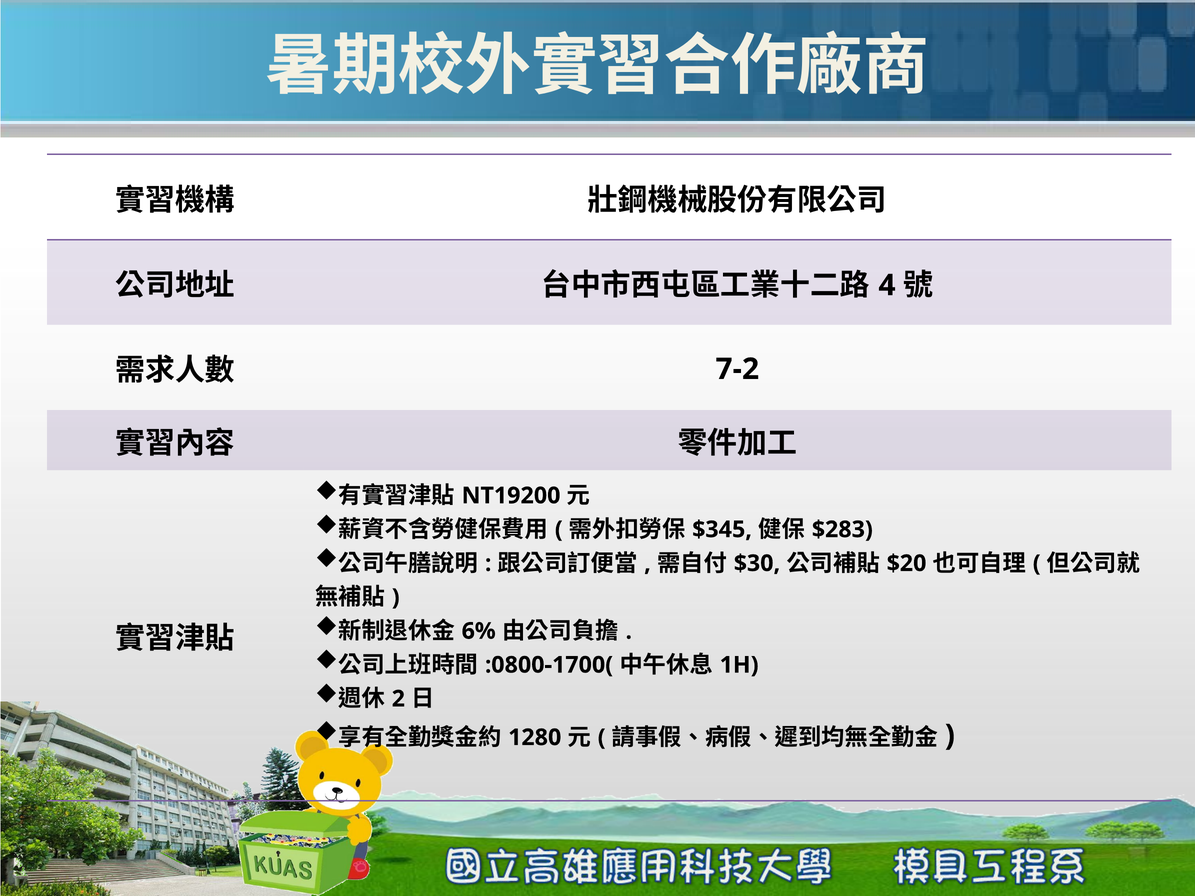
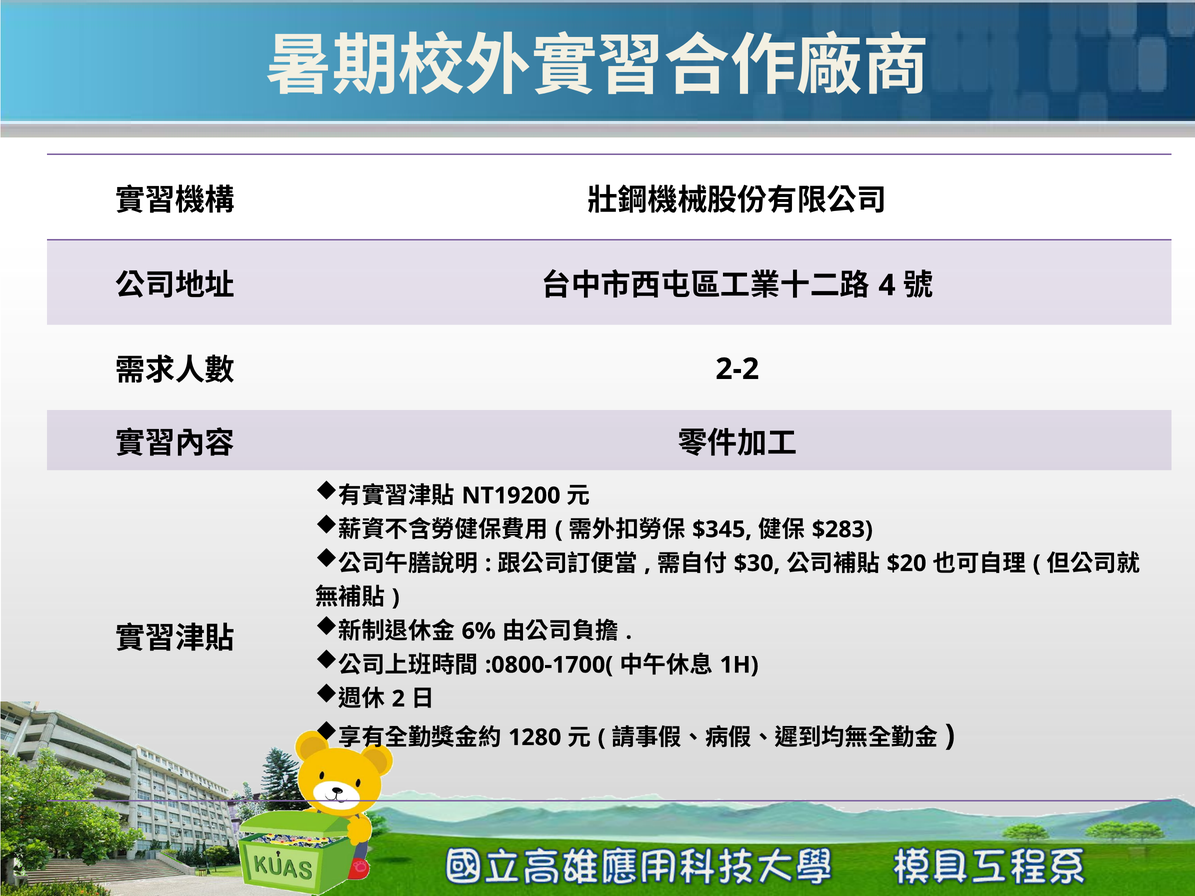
7-2: 7-2 -> 2-2
